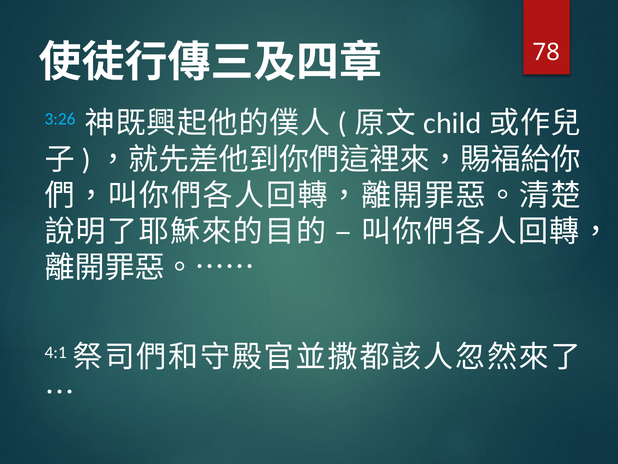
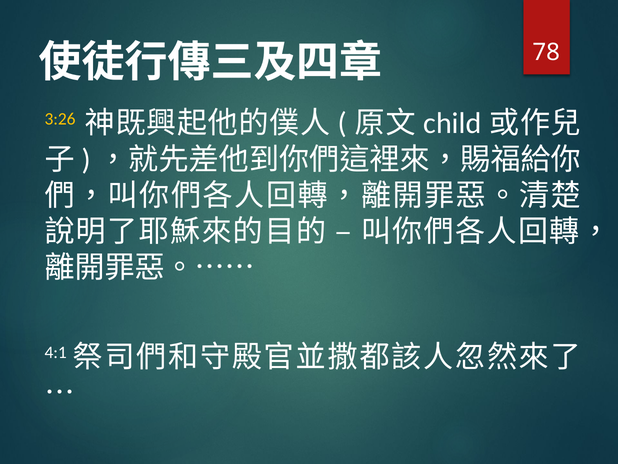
3:26 colour: light blue -> yellow
